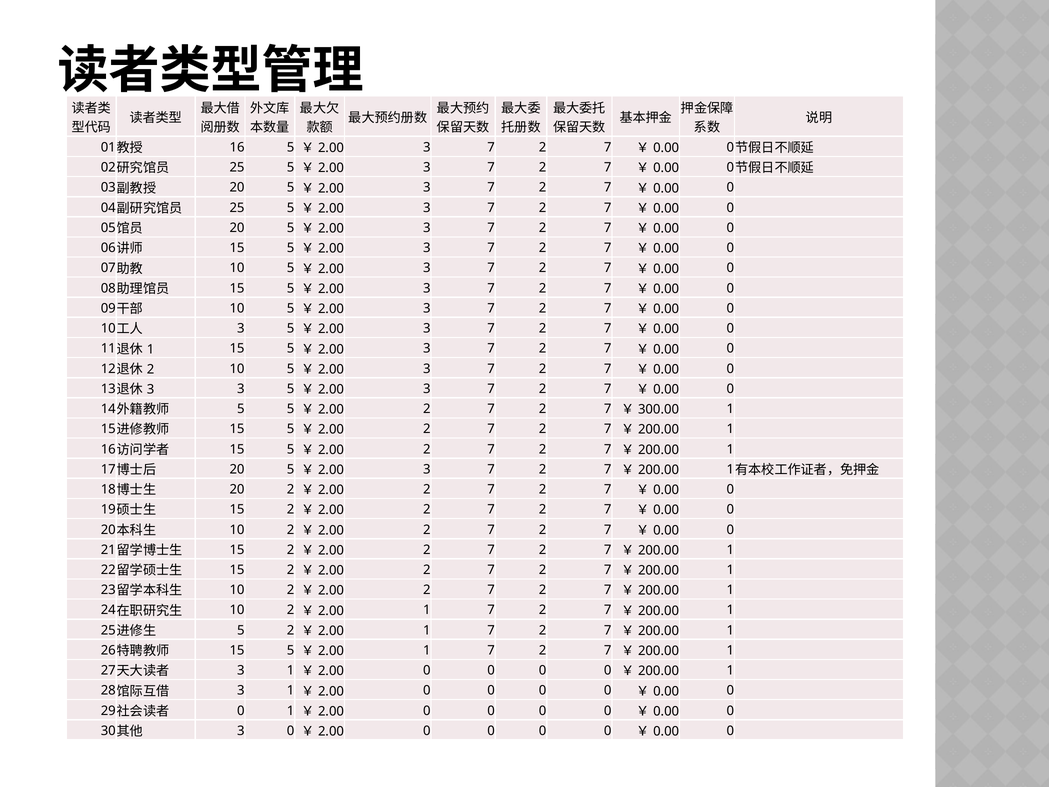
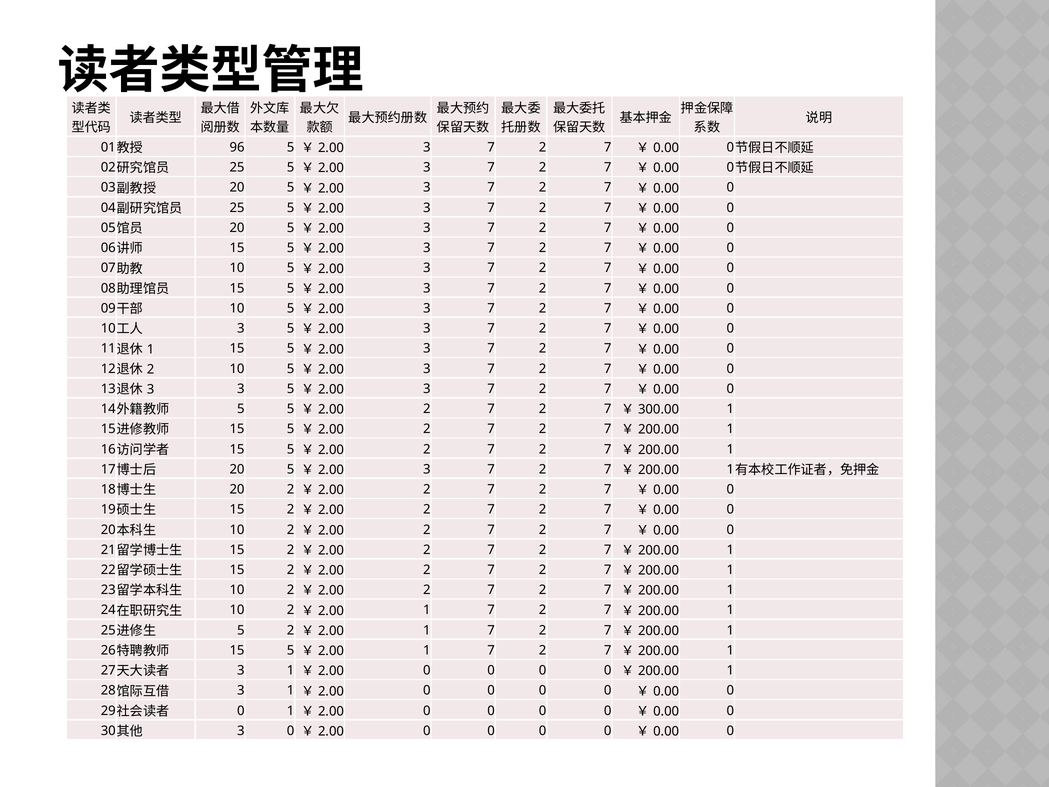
16: 16 -> 96
